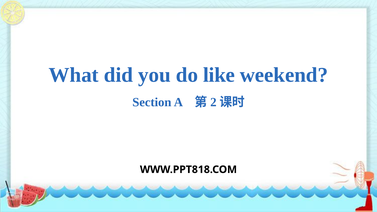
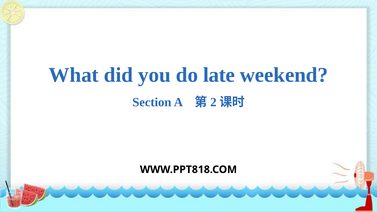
like: like -> late
